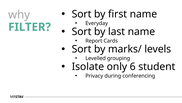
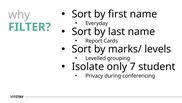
6: 6 -> 7
